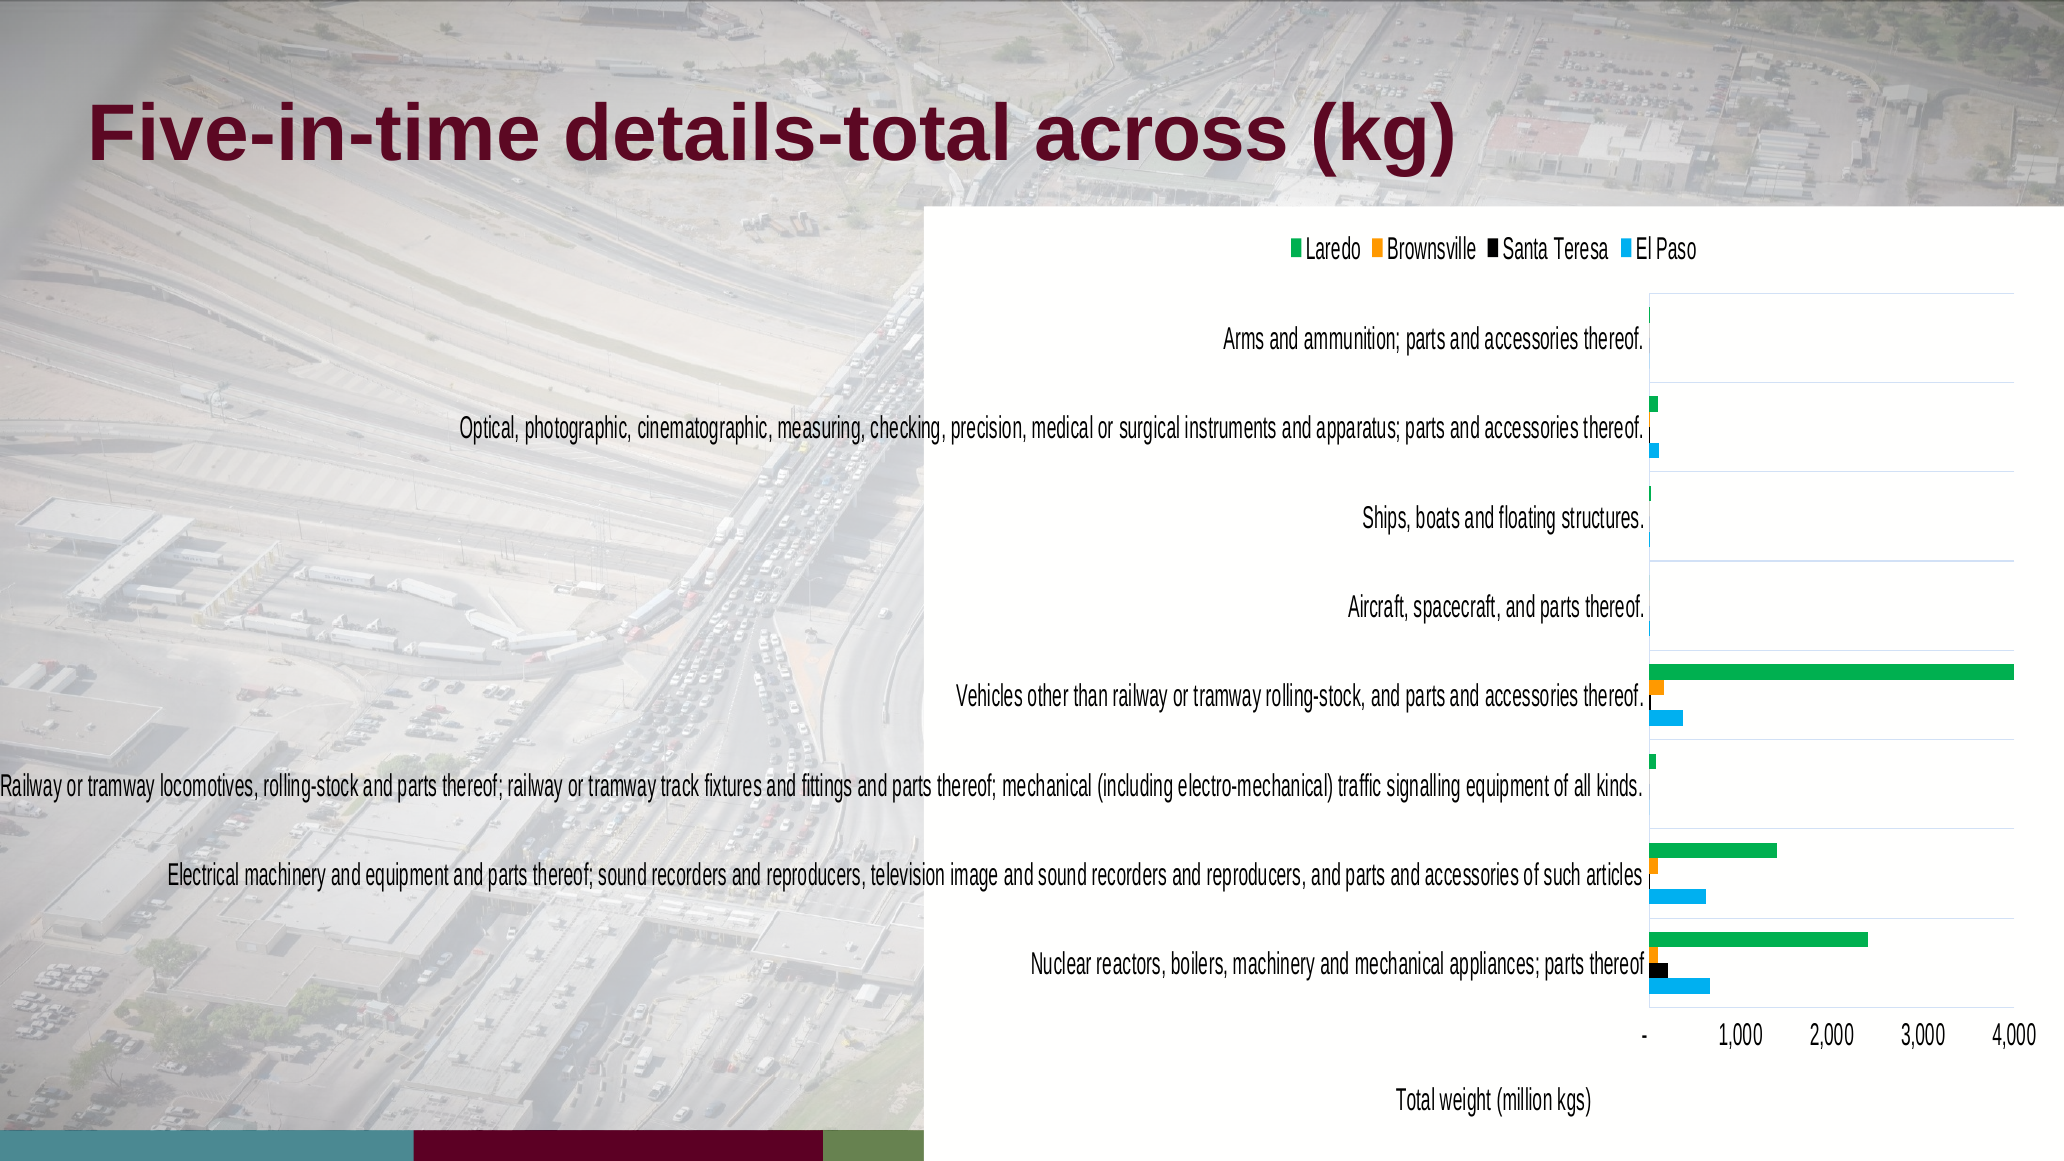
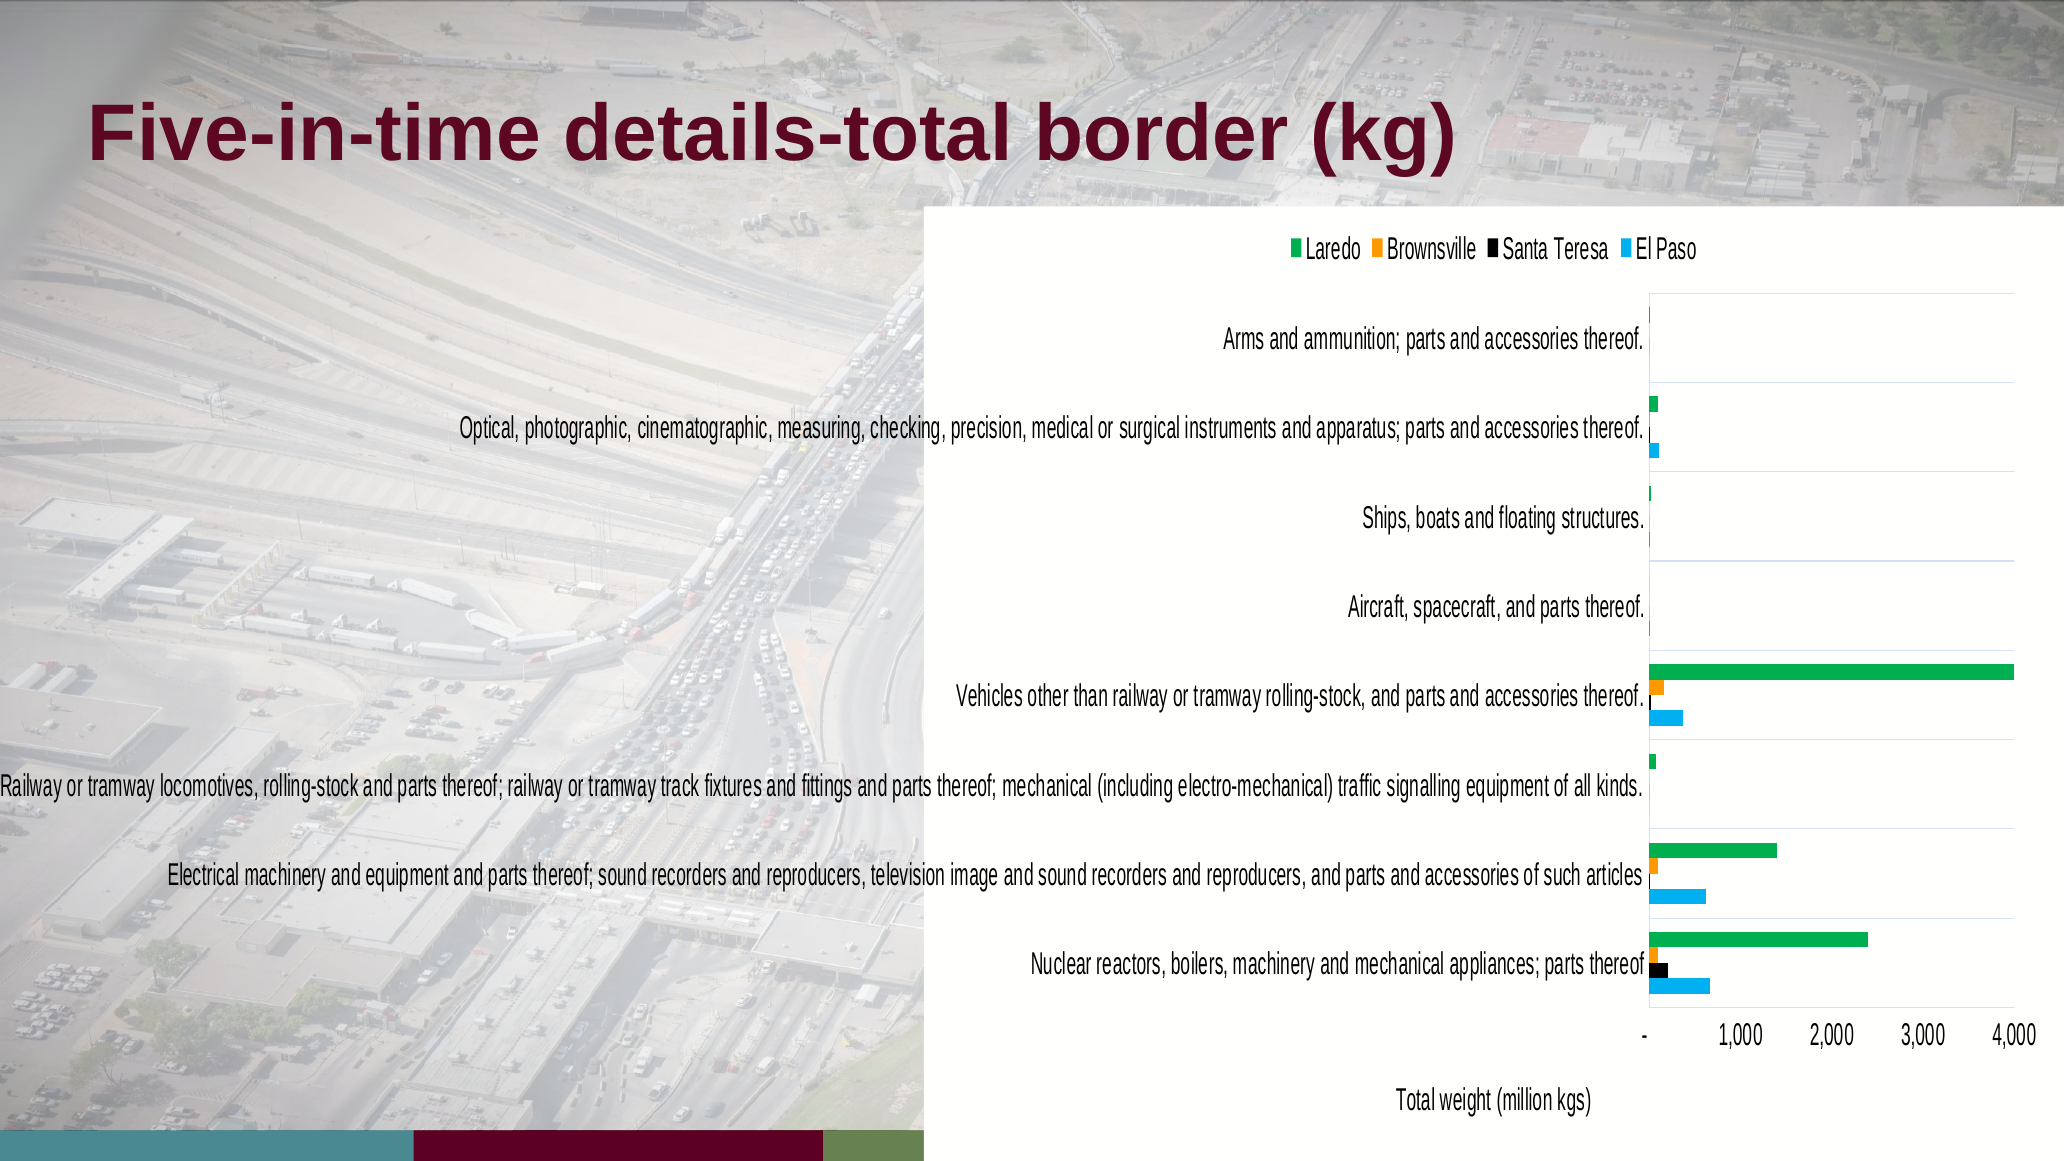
across: across -> border
